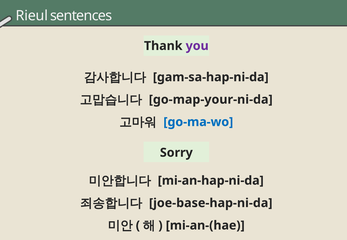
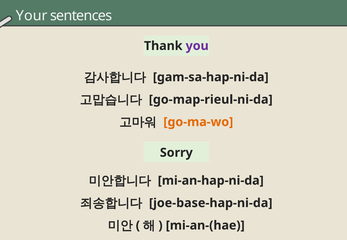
Rieul: Rieul -> Your
go-map-your-ni-da: go-map-your-ni-da -> go-map-rieul-ni-da
go-ma-wo colour: blue -> orange
